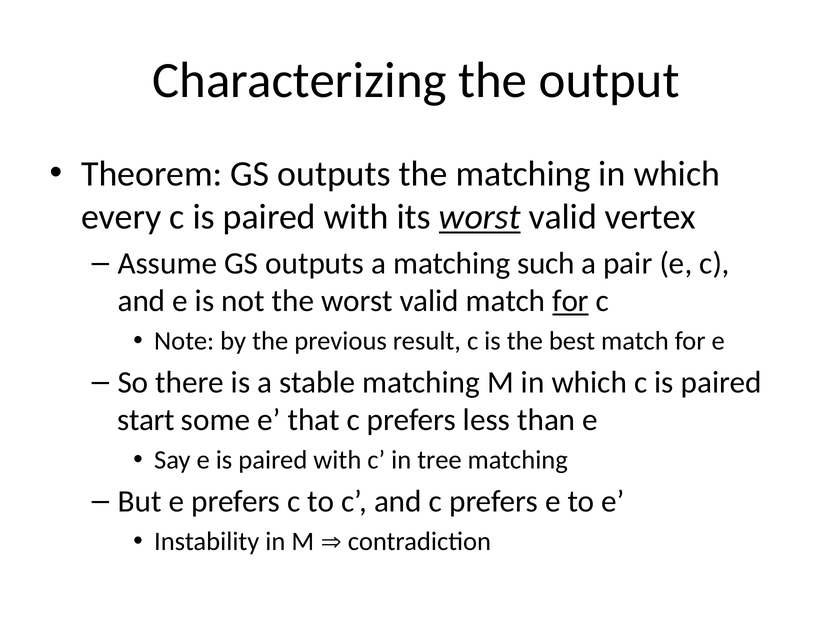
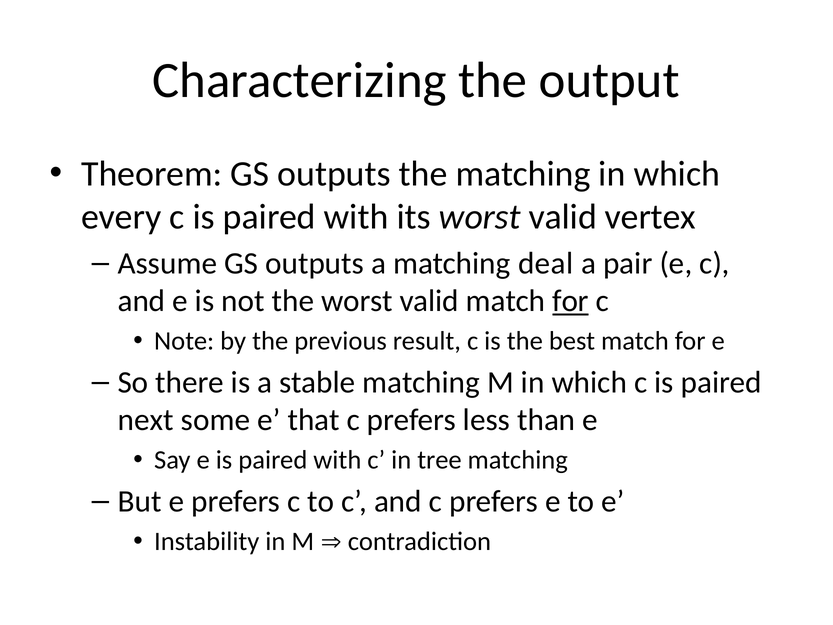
worst at (480, 217) underline: present -> none
such: such -> deal
start: start -> next
